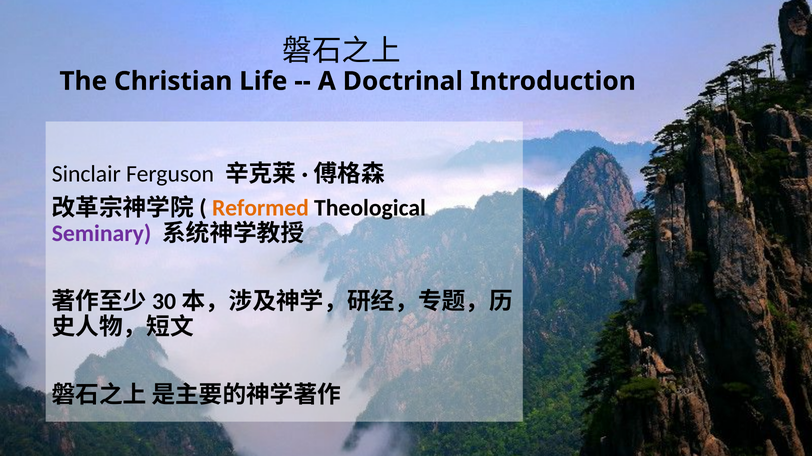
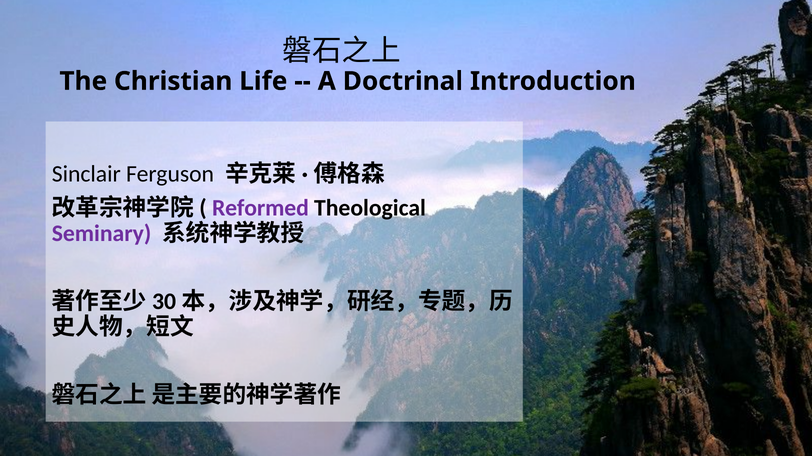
Reformed colour: orange -> purple
